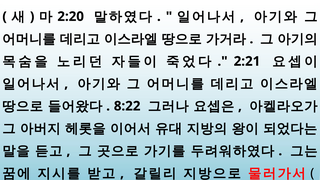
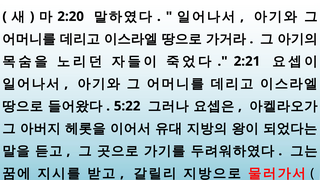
8:22: 8:22 -> 5:22
